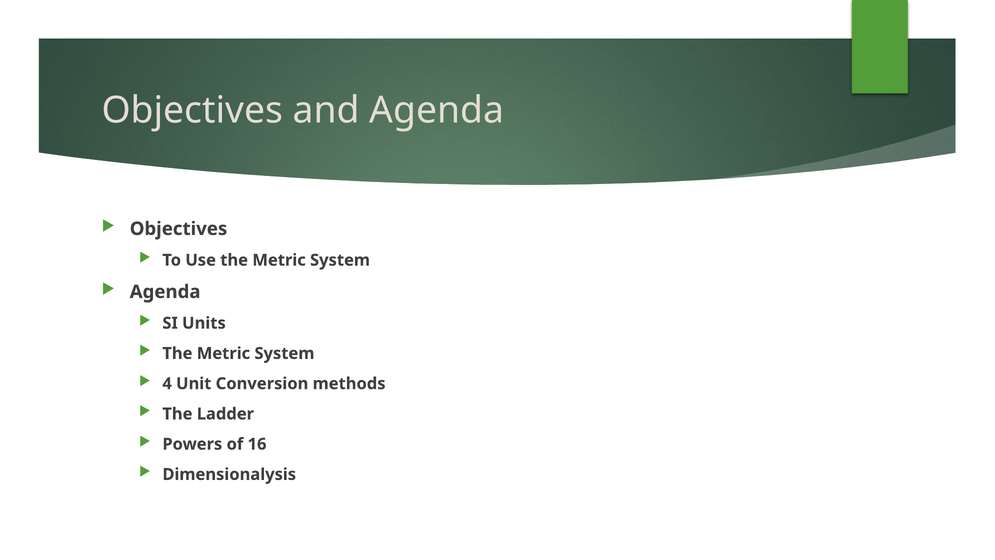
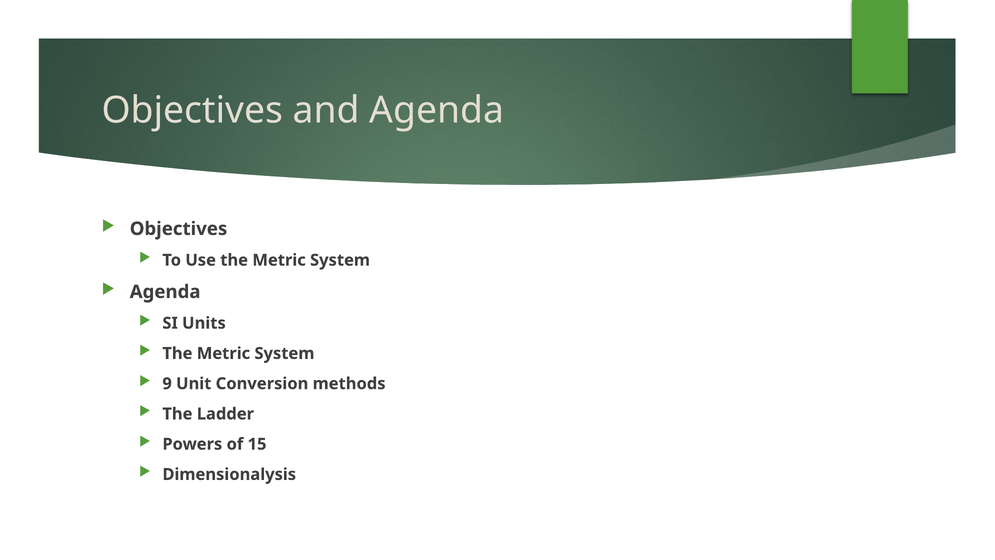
4: 4 -> 9
16: 16 -> 15
